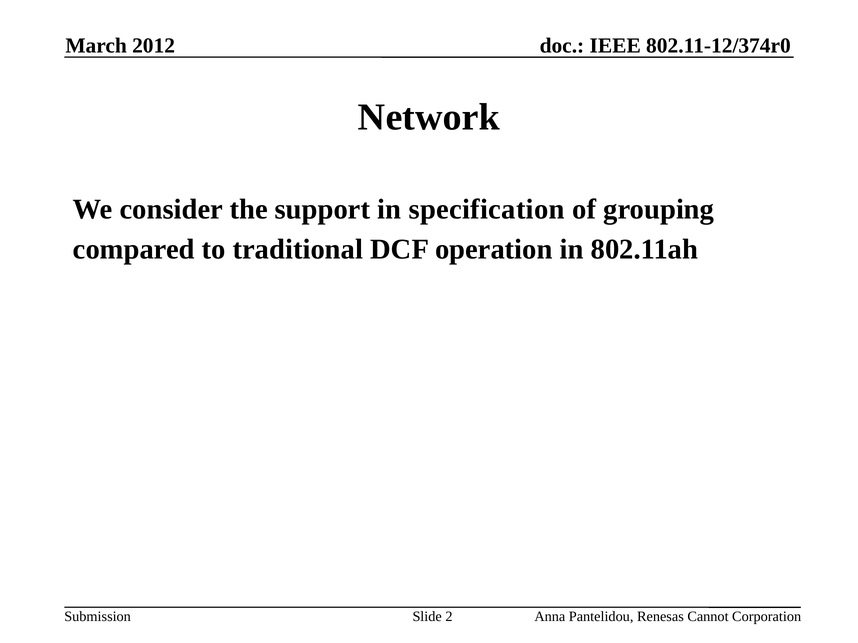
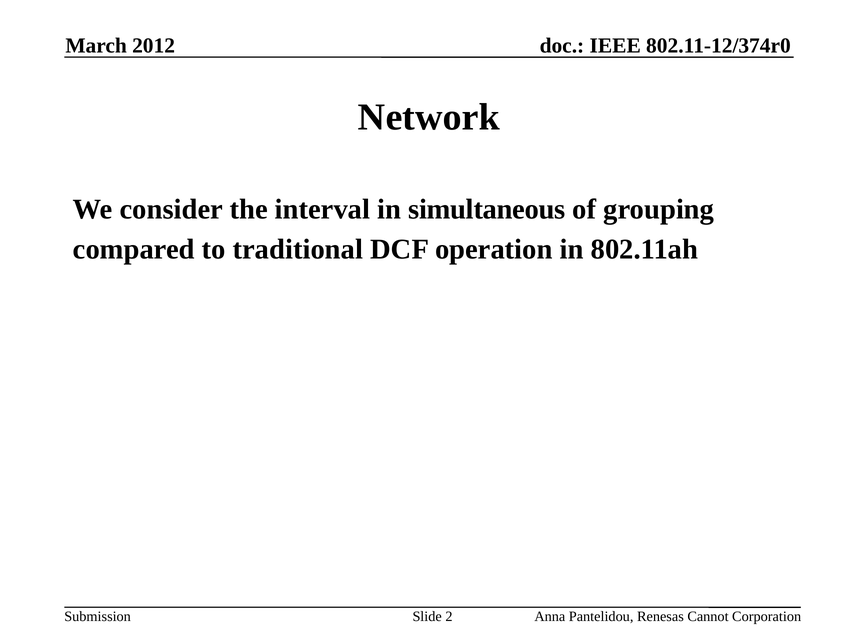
support: support -> interval
specification: specification -> simultaneous
